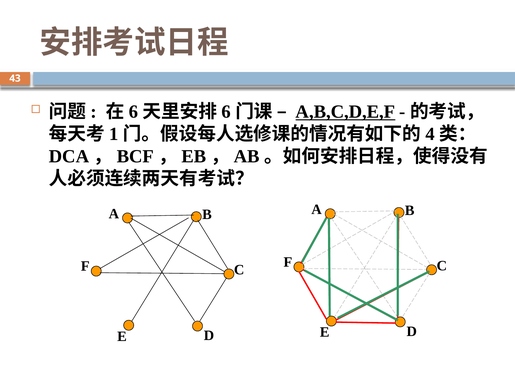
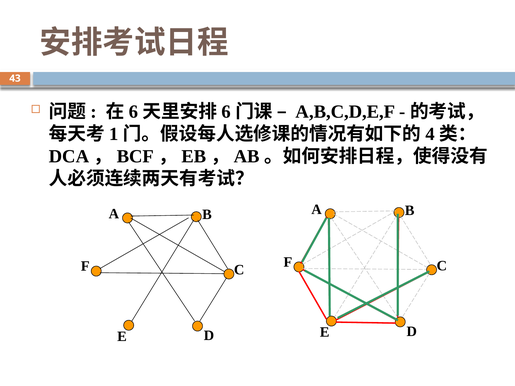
A,B,C,D,E,F underline: present -> none
